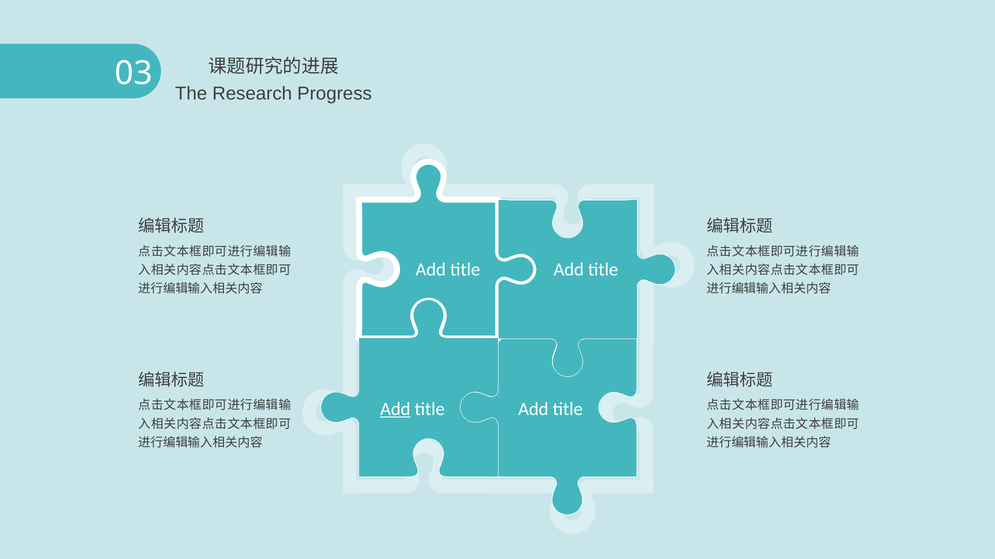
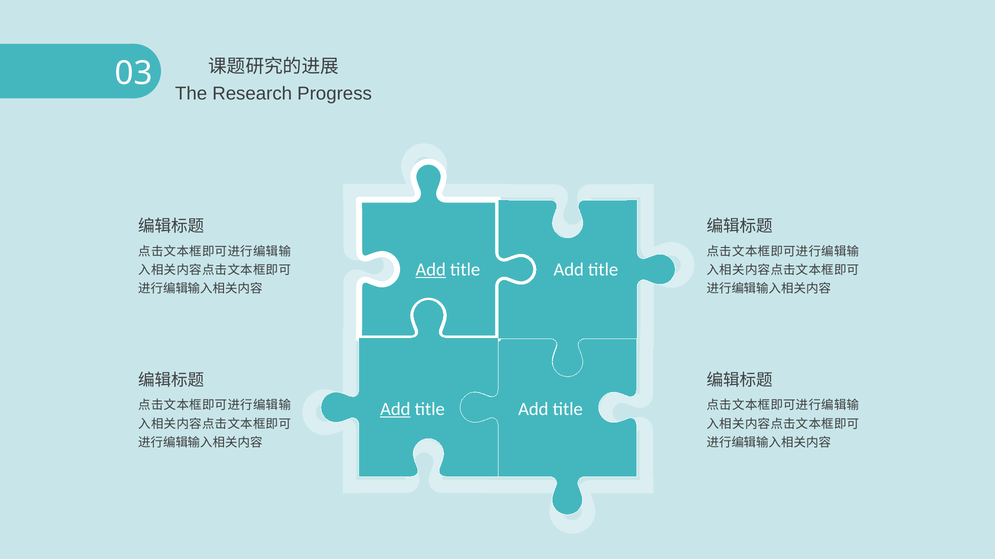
Add at (431, 270) underline: none -> present
